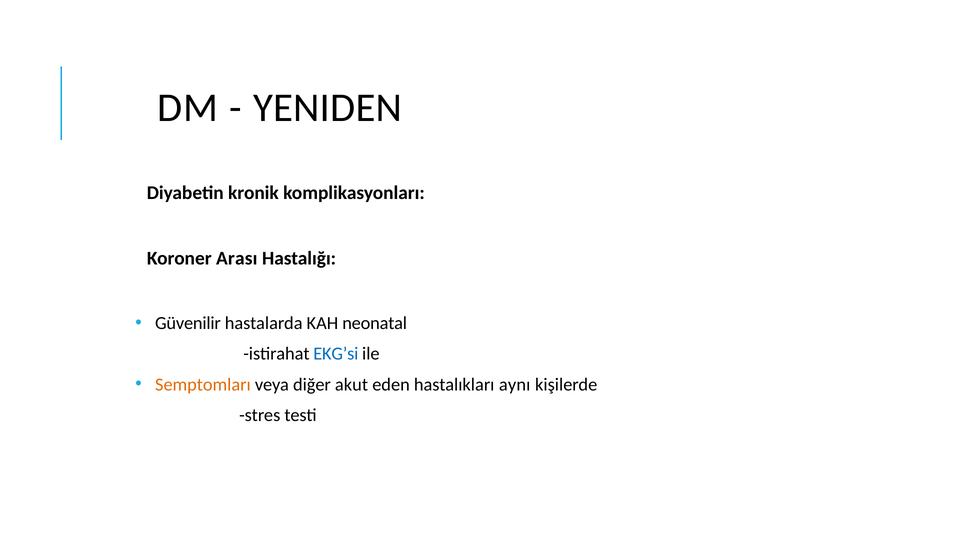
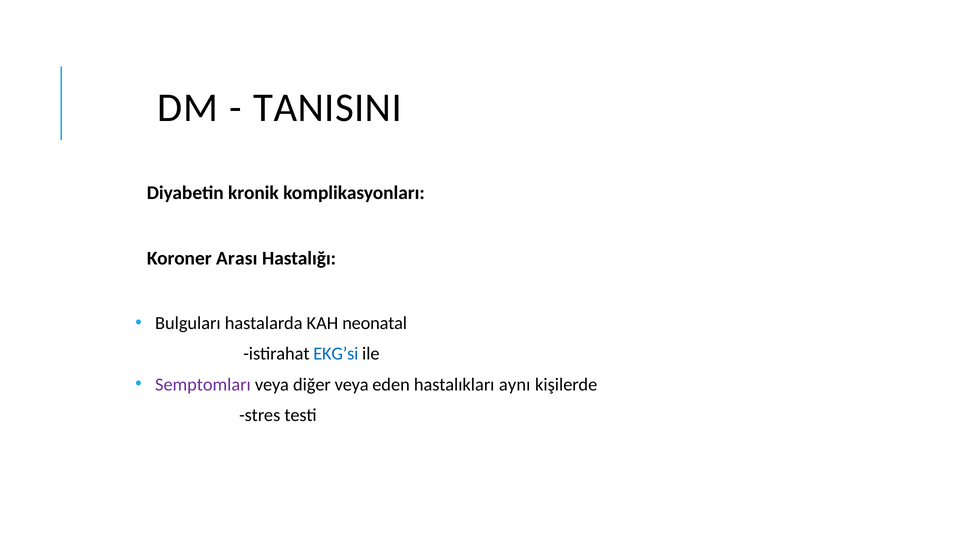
YENIDEN: YENIDEN -> TANISINI
Güvenilir: Güvenilir -> Bulguları
Semptomları colour: orange -> purple
diğer akut: akut -> veya
